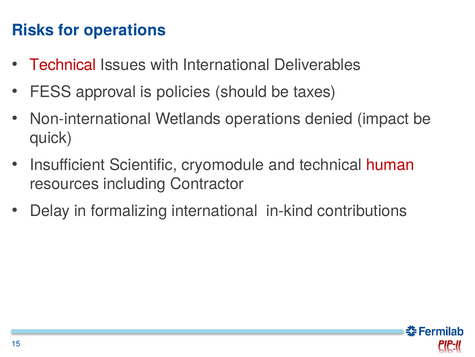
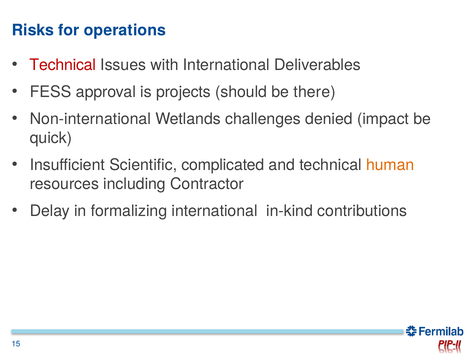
policies: policies -> projects
taxes: taxes -> there
Wetlands operations: operations -> challenges
cryomodule: cryomodule -> complicated
human colour: red -> orange
